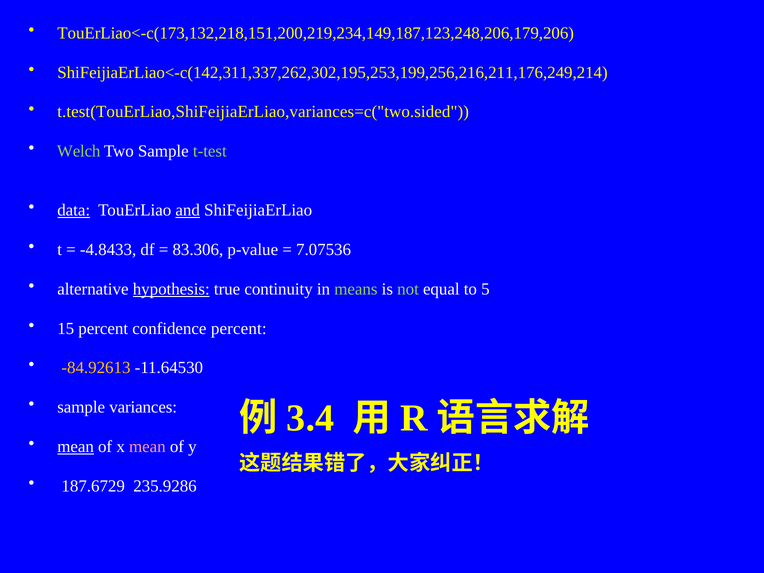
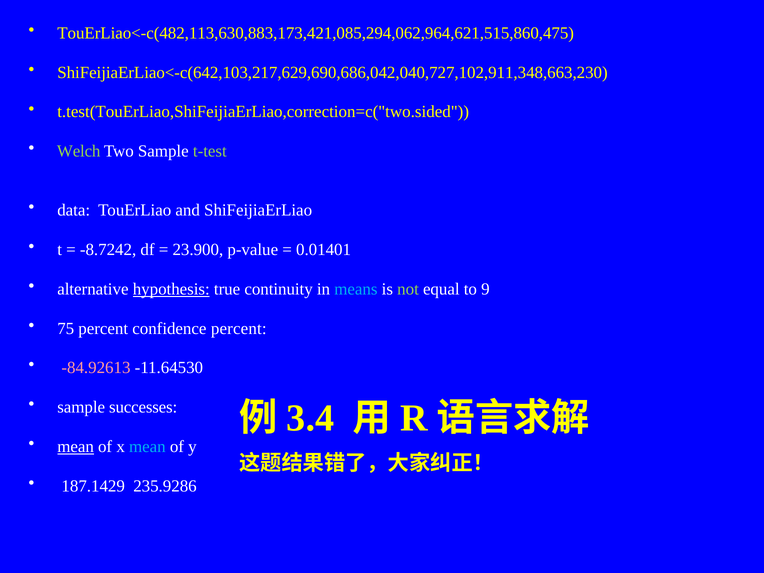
TouErLiao<-c(173,132,218,151,200,219,234,149,187,123,248,206,179,206: TouErLiao<-c(173,132,218,151,200,219,234,149,187,123,248,206,179,206 -> TouErLiao<-c(482,113,630,883,173,421,085,294,062,964,621,515,860,475
ShiFeijiaErLiao<-c(142,311,337,262,302,195,253,199,256,216,211,176,249,214: ShiFeijiaErLiao<-c(142,311,337,262,302,195,253,199,256,216,211,176,249,214 -> ShiFeijiaErLiao<-c(642,103,217,629,690,686,042,040,727,102,911,348,663,230
t.test(TouErLiao,ShiFeijiaErLiao,variances=c("two.sided: t.test(TouErLiao,ShiFeijiaErLiao,variances=c("two.sided -> t.test(TouErLiao,ShiFeijiaErLiao,correction=c("two.sided
data underline: present -> none
and underline: present -> none
-4.8433: -4.8433 -> -8.7242
83.306: 83.306 -> 23.900
7.07536: 7.07536 -> 0.01401
means colour: light green -> light blue
5: 5 -> 9
15: 15 -> 75
-84.92613 colour: yellow -> pink
variances: variances -> successes
mean at (147, 447) colour: pink -> light blue
187.6729: 187.6729 -> 187.1429
